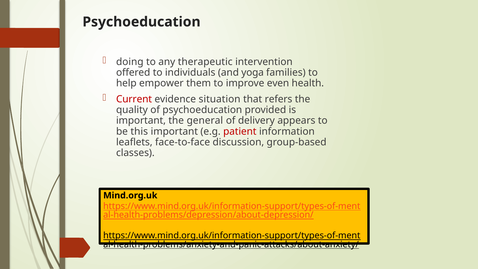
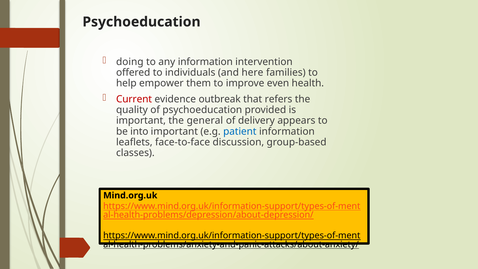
any therapeutic: therapeutic -> information
yoga: yoga -> here
situation: situation -> outbreak
this: this -> into
patient colour: red -> blue
